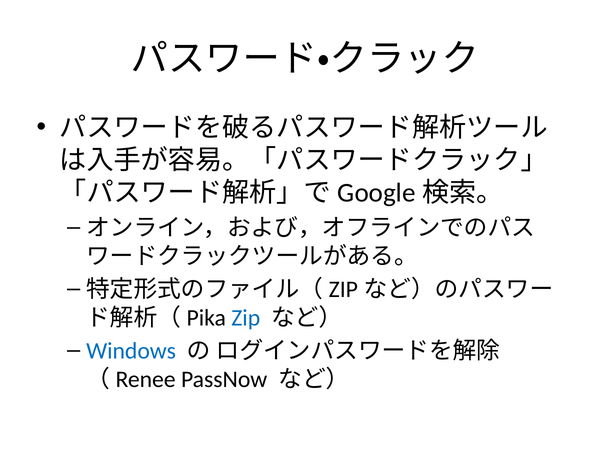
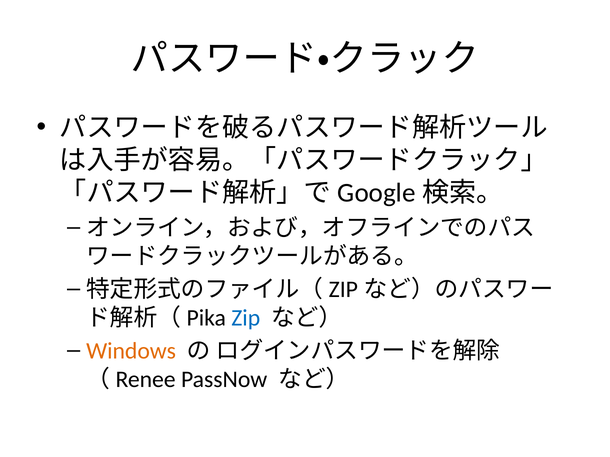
Windows colour: blue -> orange
